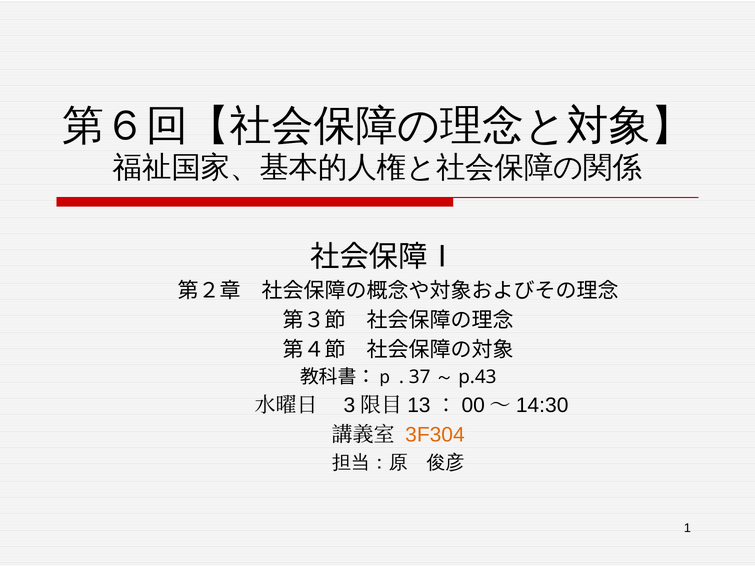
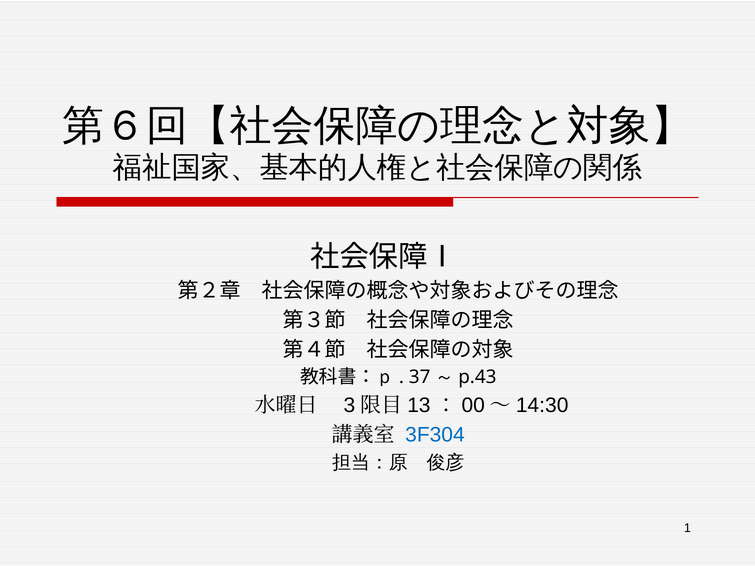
3F304 colour: orange -> blue
